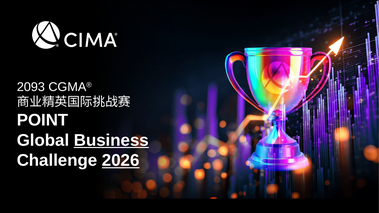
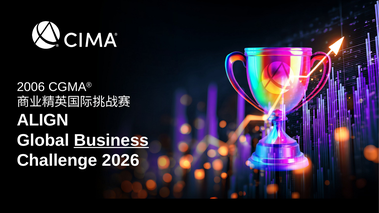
2093: 2093 -> 2006
POINT: POINT -> ALIGN
2026 underline: present -> none
